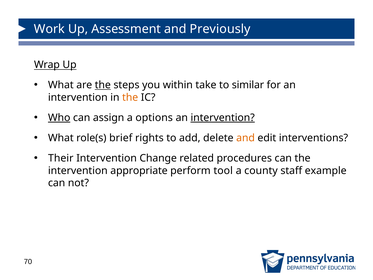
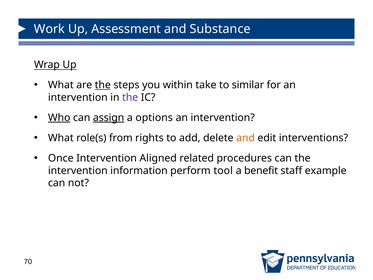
Previously: Previously -> Substance
the at (130, 97) colour: orange -> purple
assign underline: none -> present
intervention at (223, 118) underline: present -> none
brief: brief -> from
Their: Their -> Once
Change: Change -> Aligned
appropriate: appropriate -> information
county: county -> benefit
